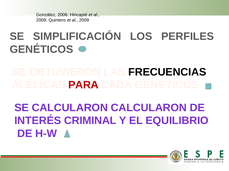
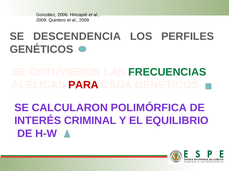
SIMPLIFICACIÓN: SIMPLIFICACIÓN -> DESCENDENCIA
FRECUENCIAS colour: black -> green
CALCULARON CALCULARON: CALCULARON -> POLIMÓRFICA
